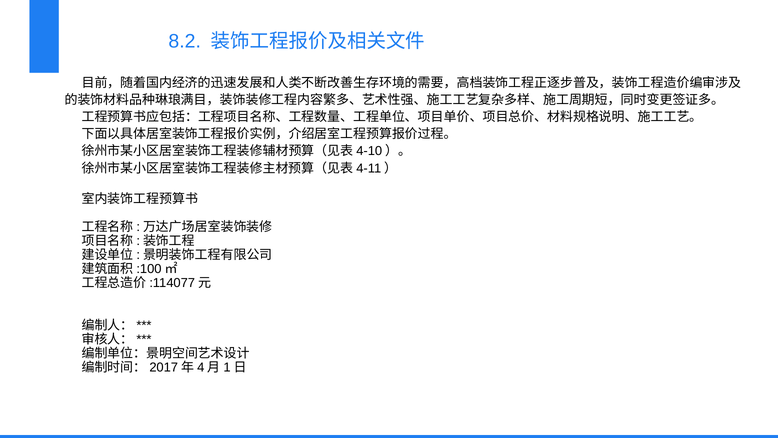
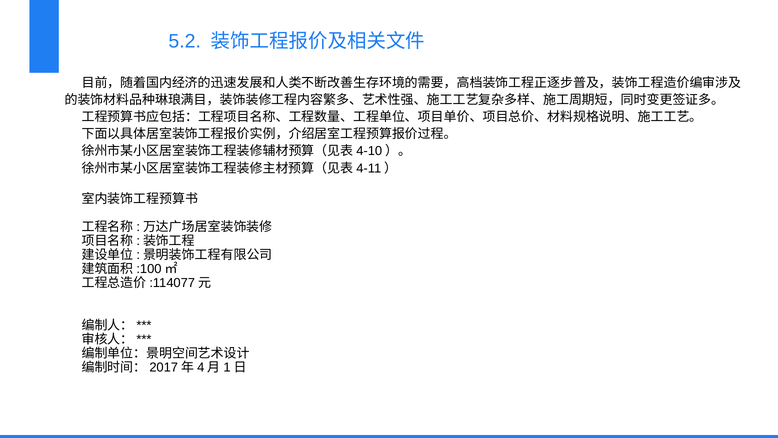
8.2: 8.2 -> 5.2
